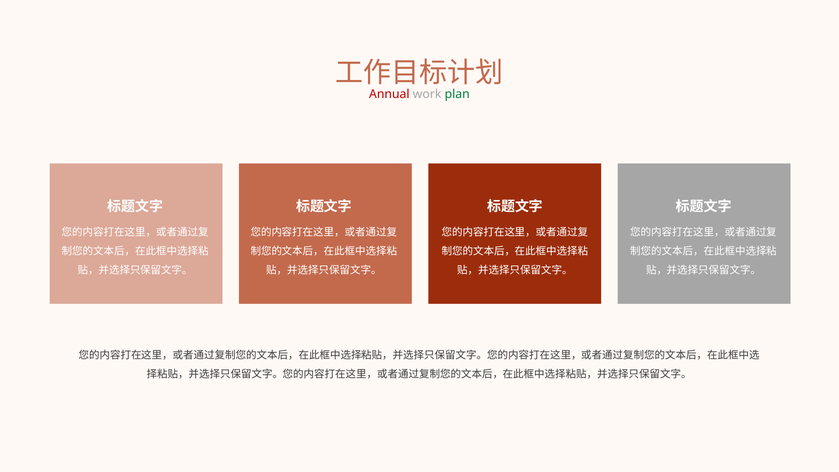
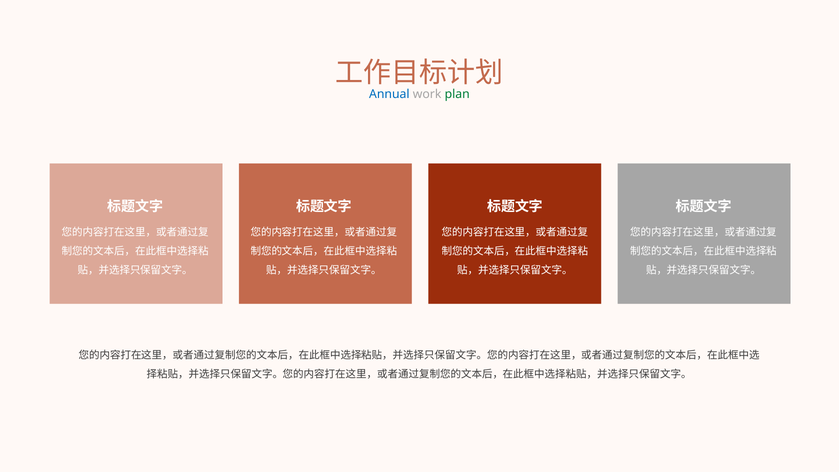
Annual colour: red -> blue
